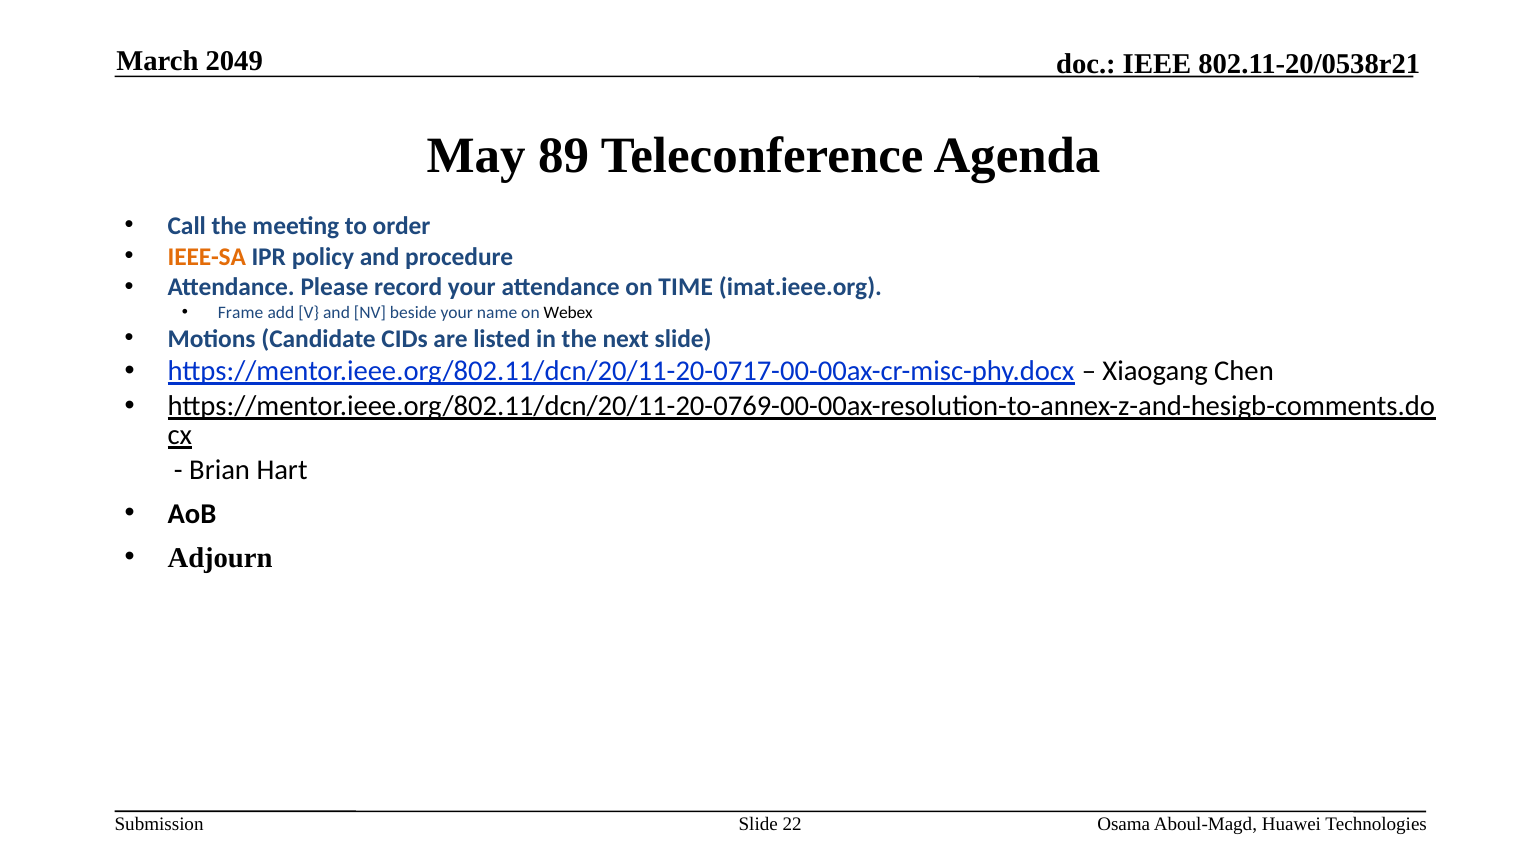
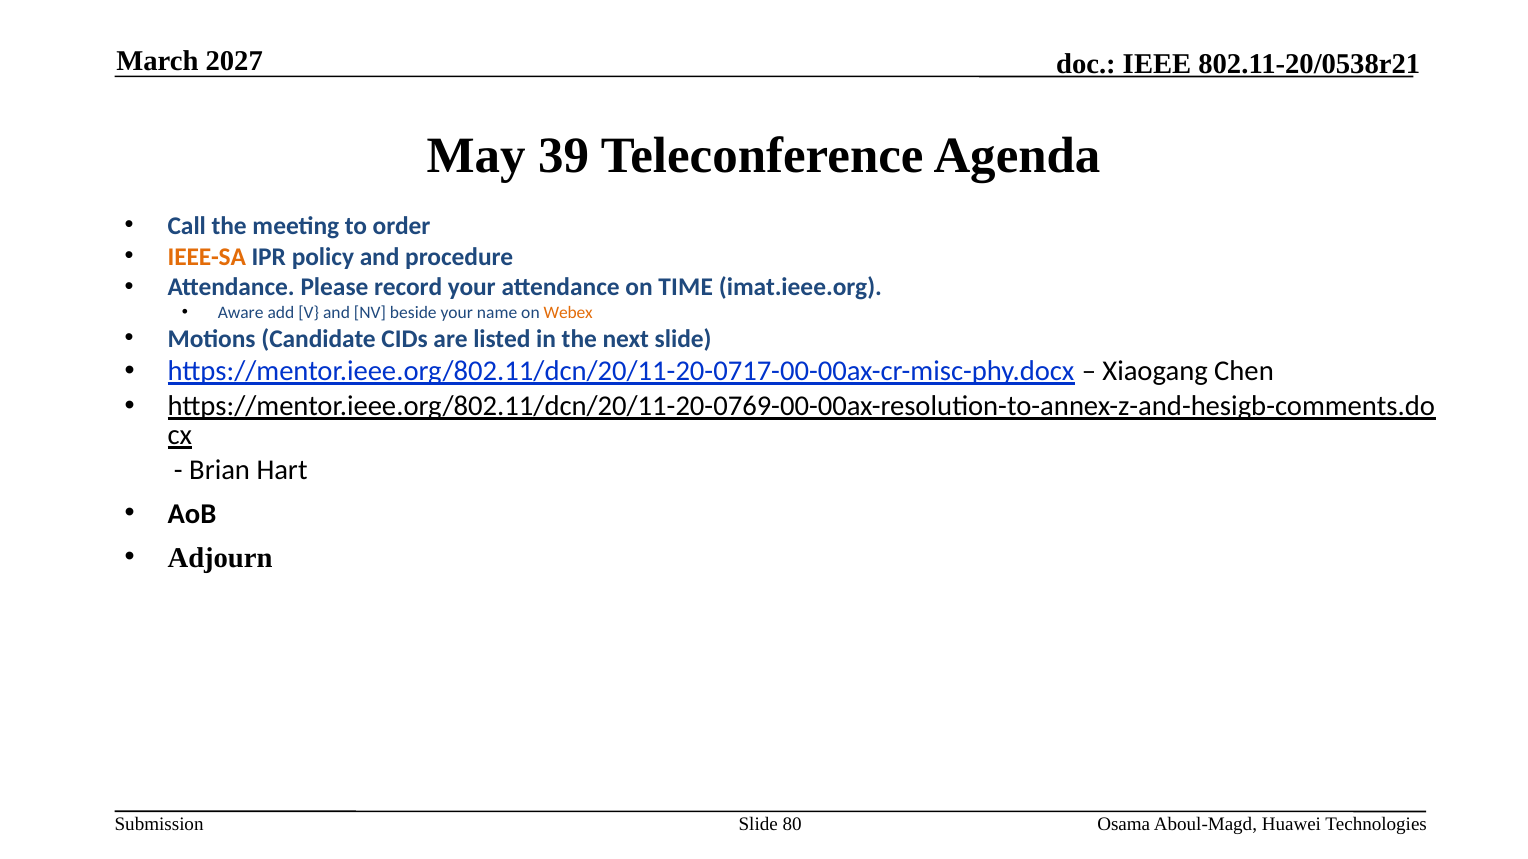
2049: 2049 -> 2027
89: 89 -> 39
Frame: Frame -> Aware
Webex colour: black -> orange
22: 22 -> 80
